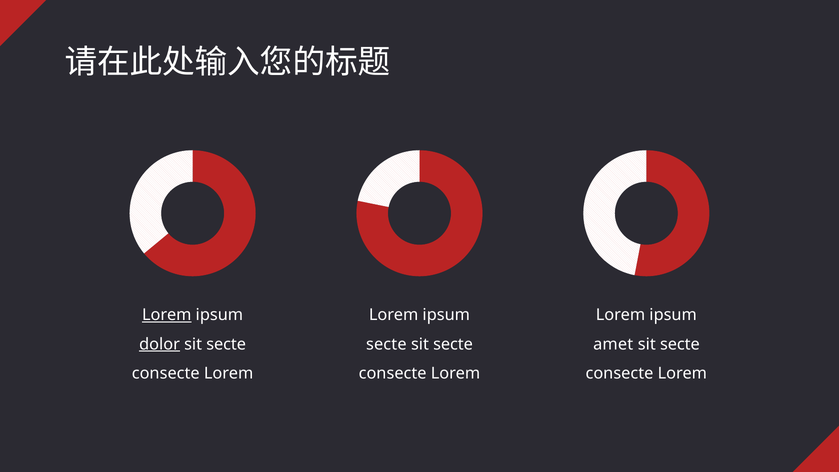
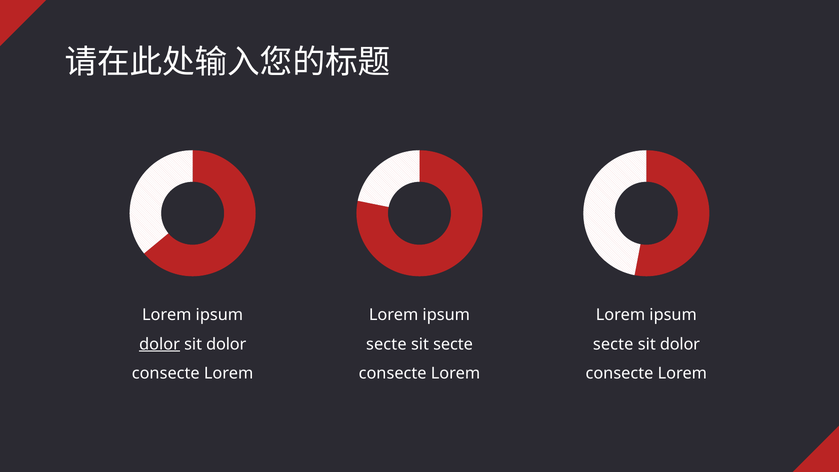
Lorem at (167, 315) underline: present -> none
secte at (226, 344): secte -> dolor
amet at (613, 344): amet -> secte
secte at (680, 344): secte -> dolor
